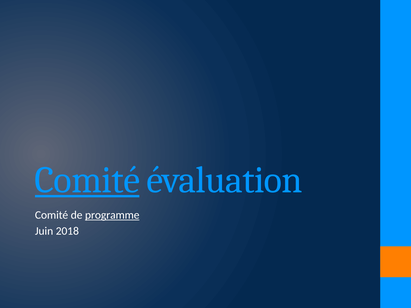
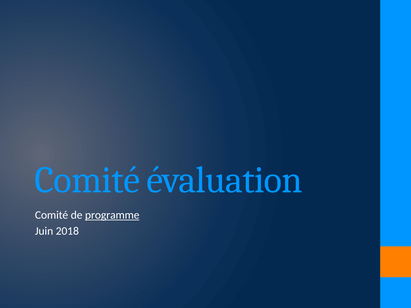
Comité at (87, 180) underline: present -> none
